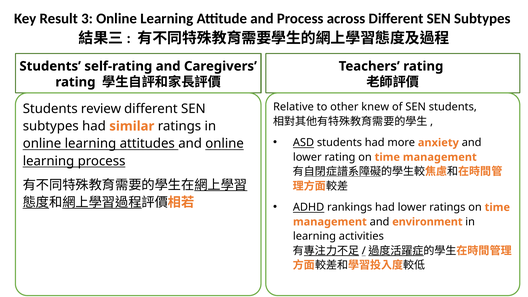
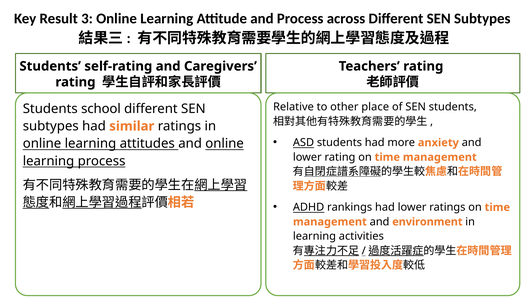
knew: knew -> place
review: review -> school
